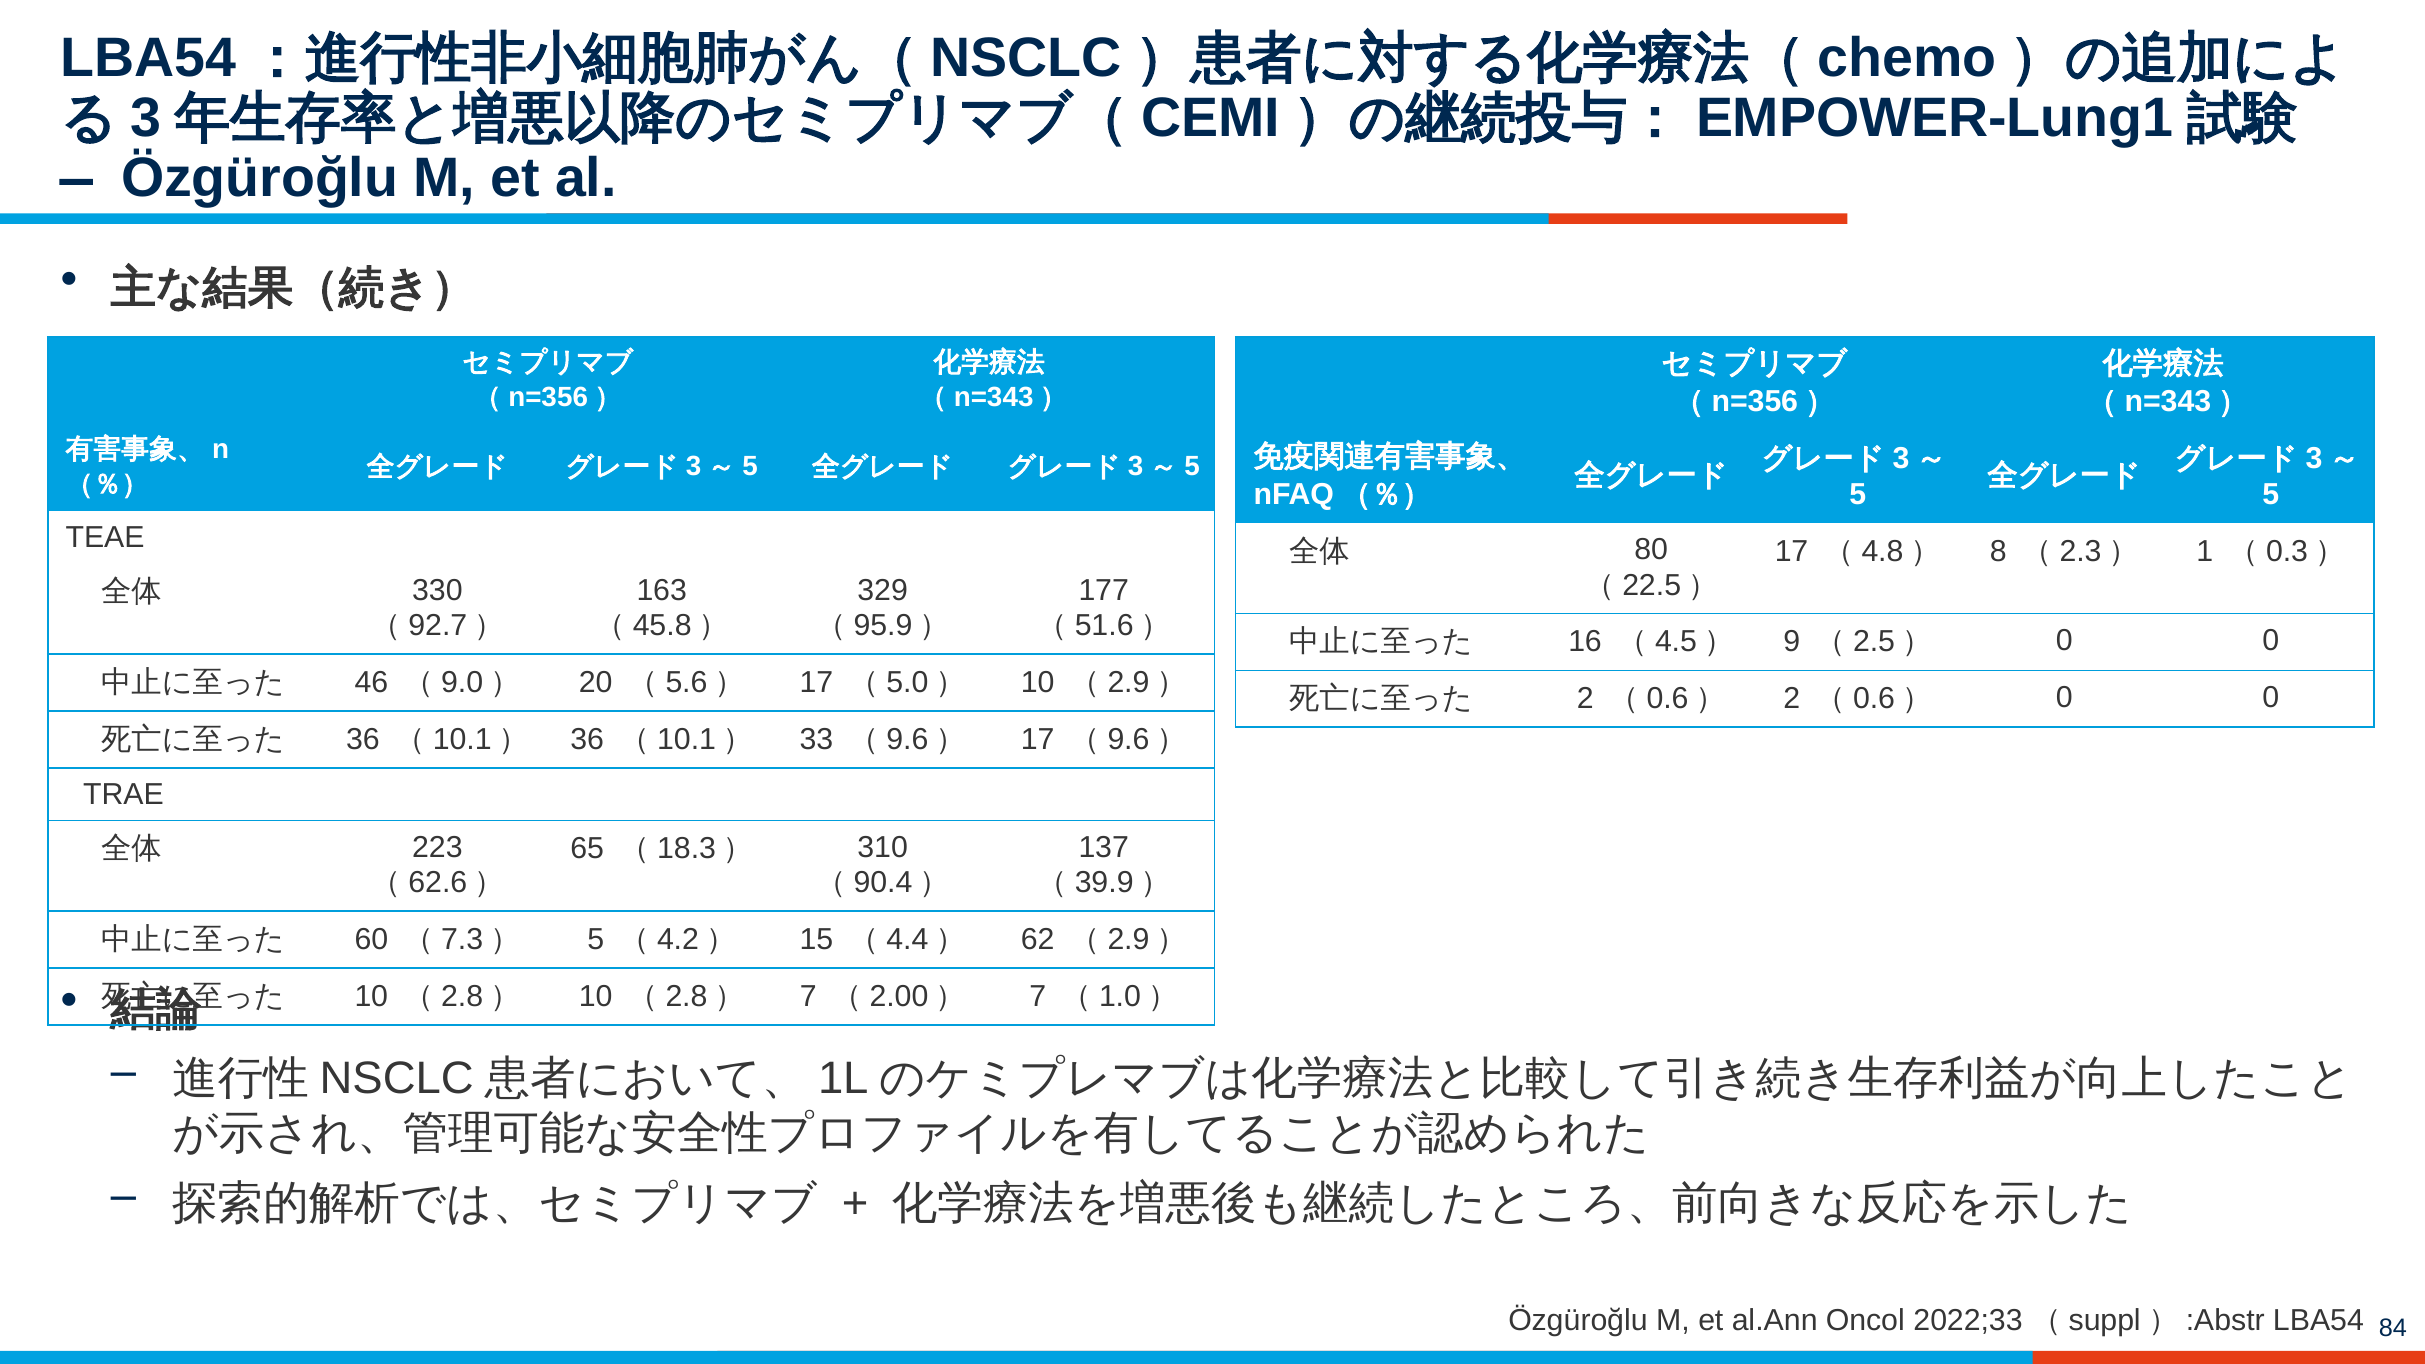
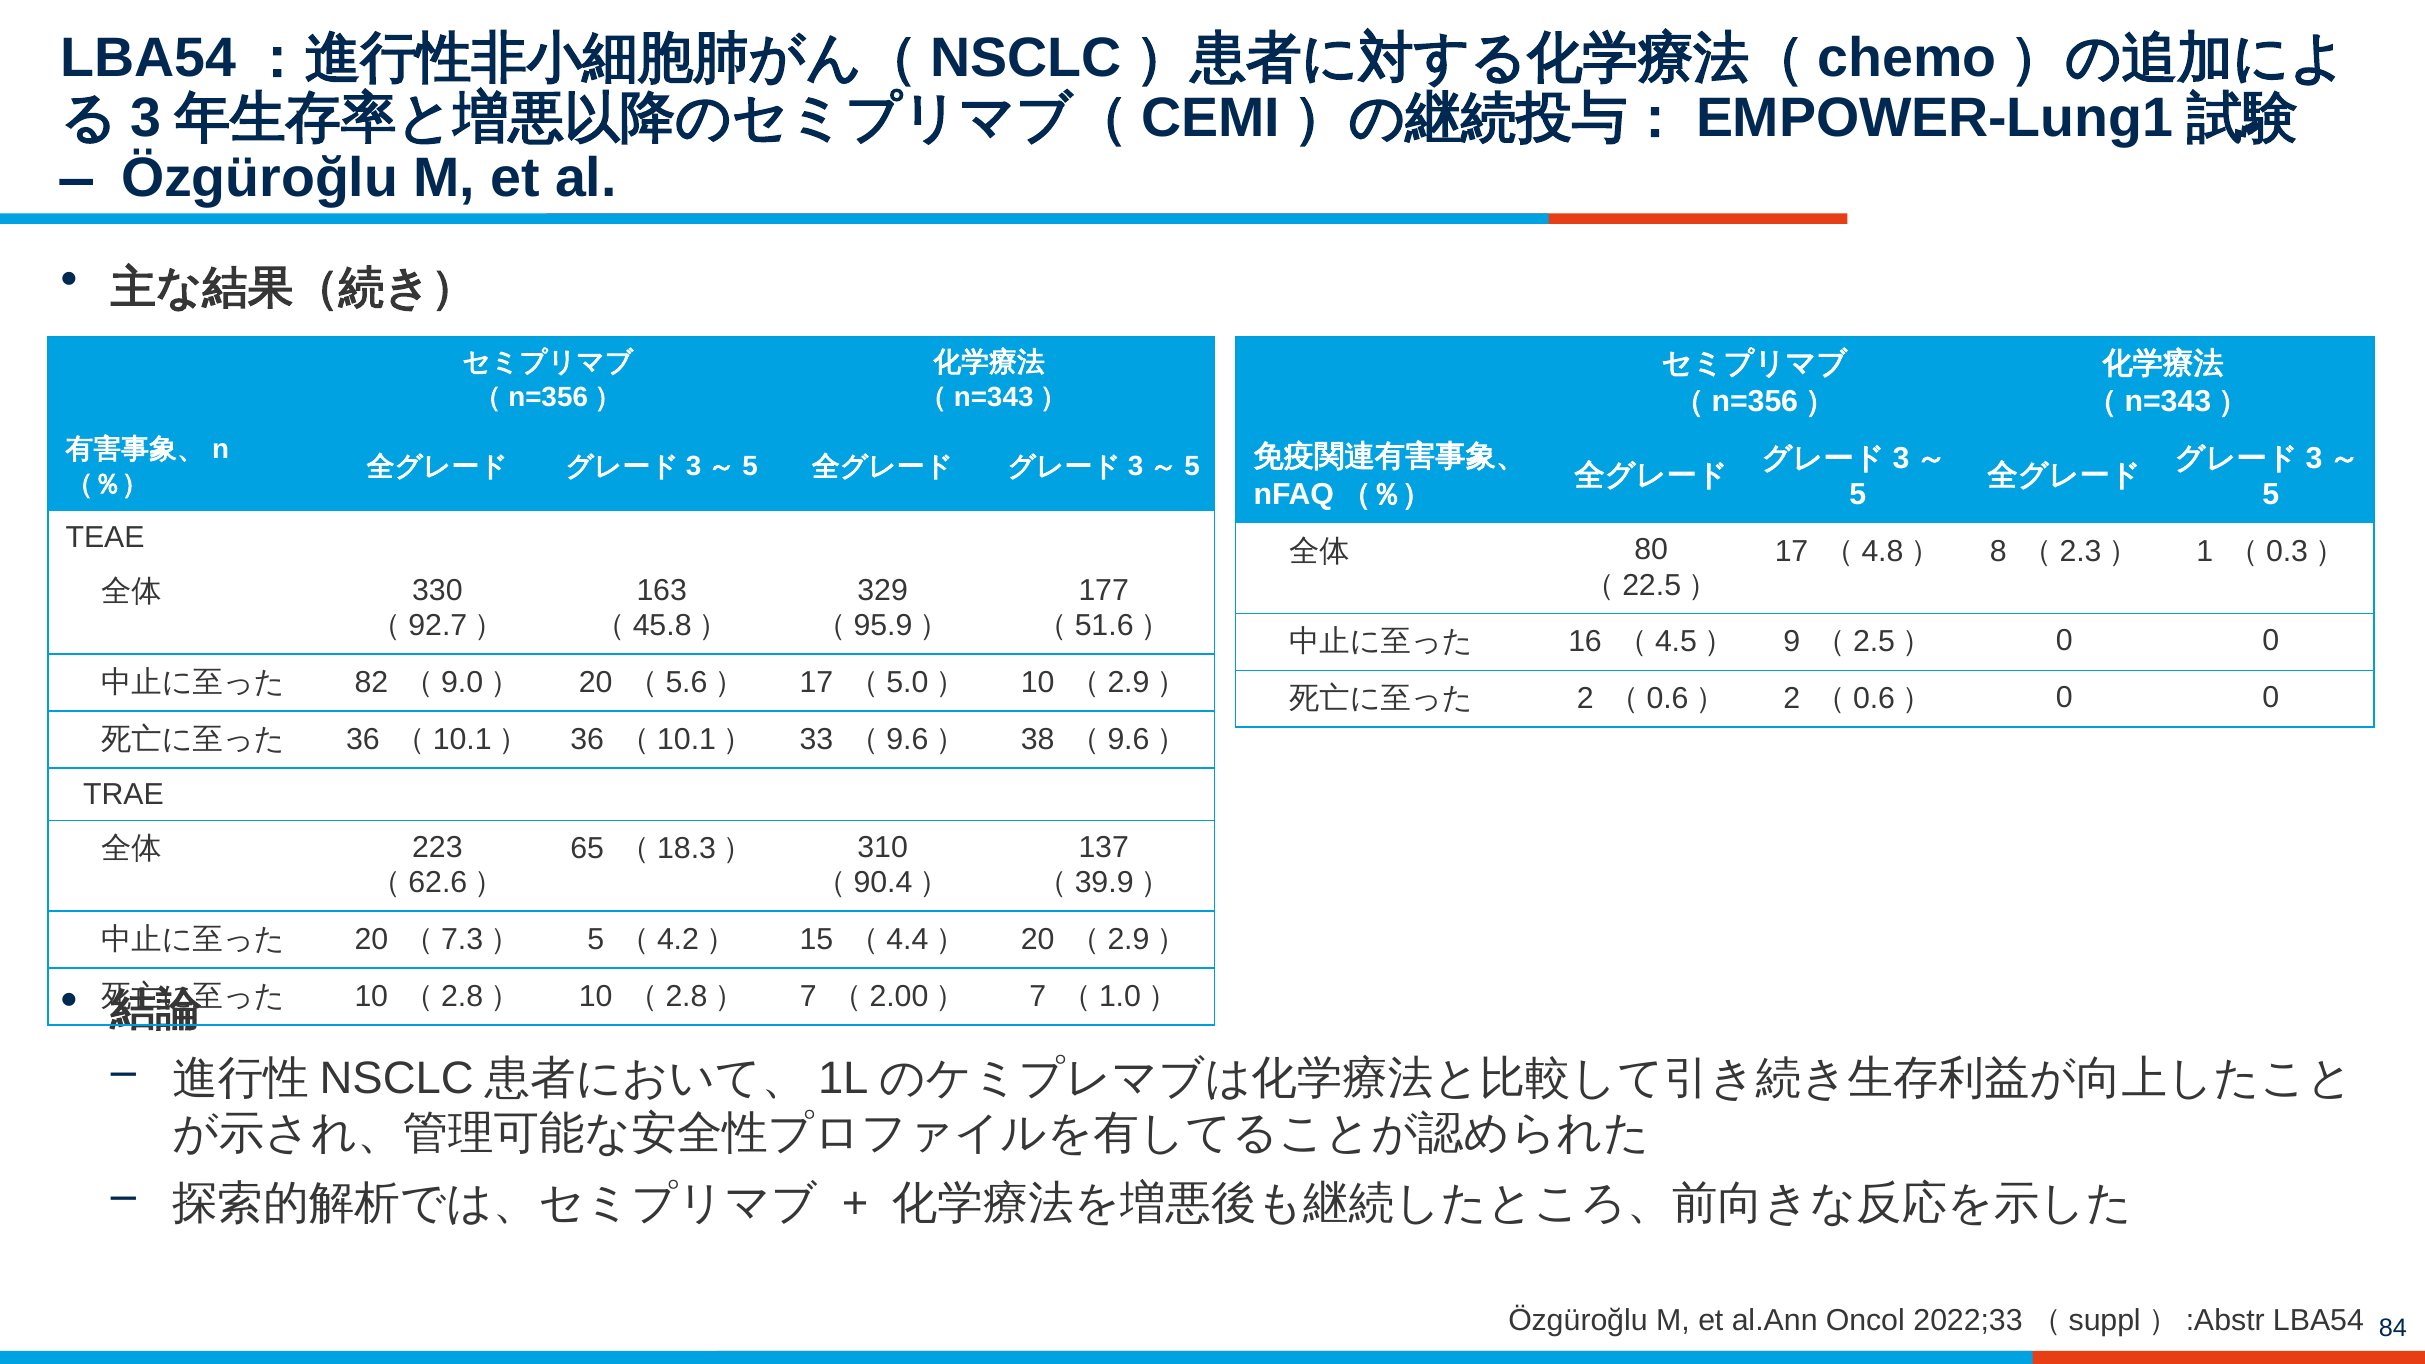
46: 46 -> 82
17 at (1038, 739): 17 -> 38
60 at (371, 940): 60 -> 20
62 at (1038, 940): 62 -> 20
